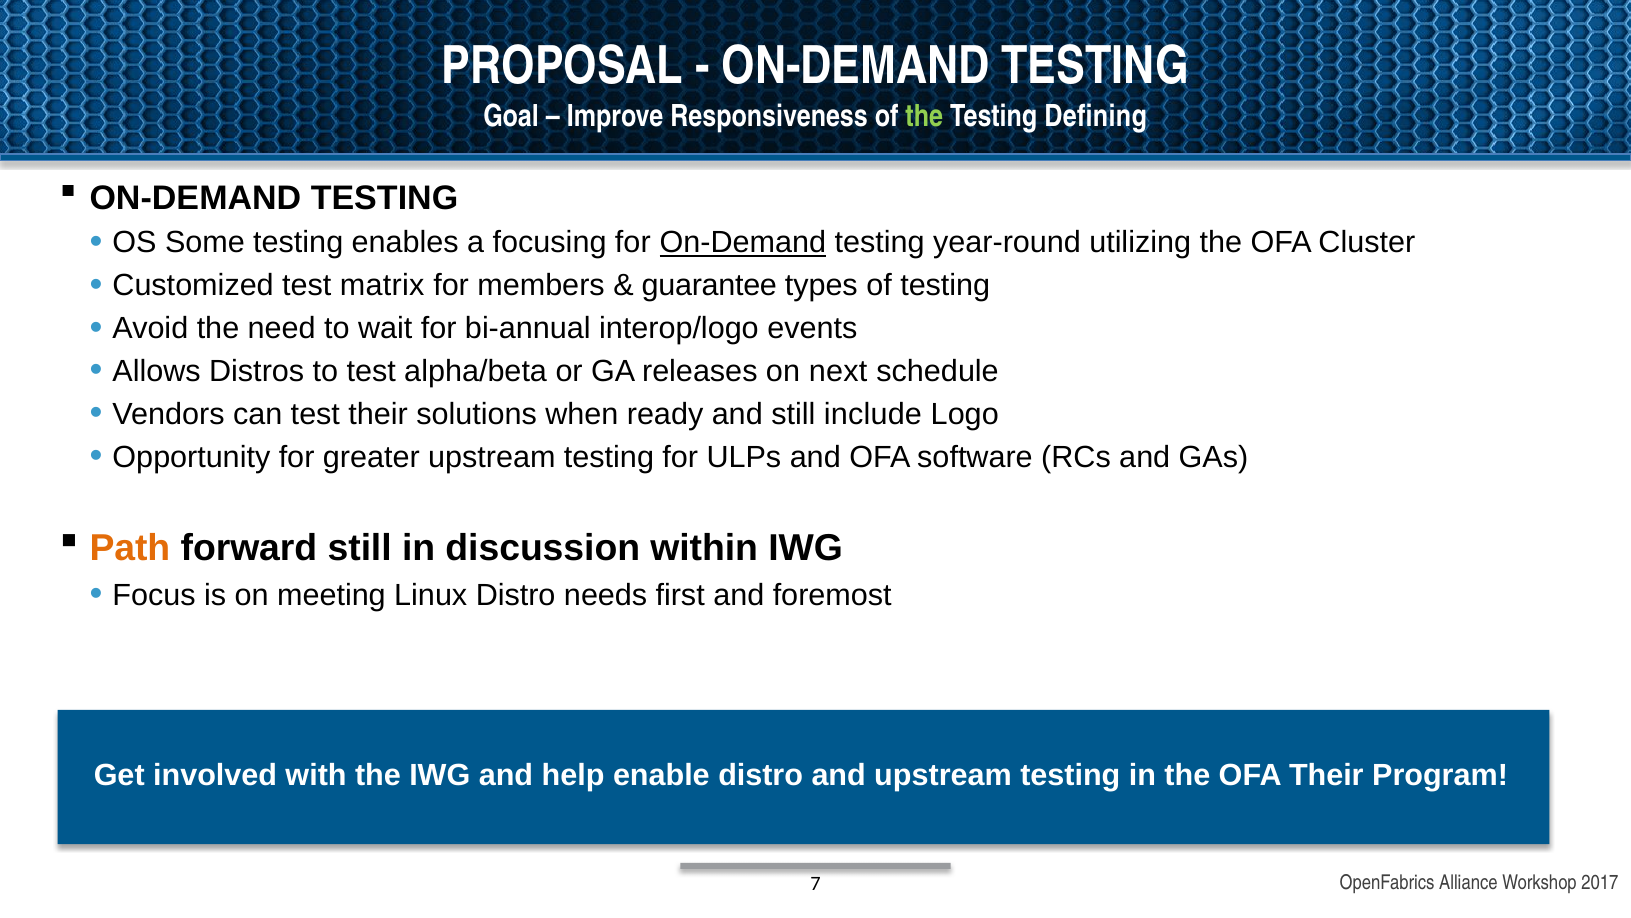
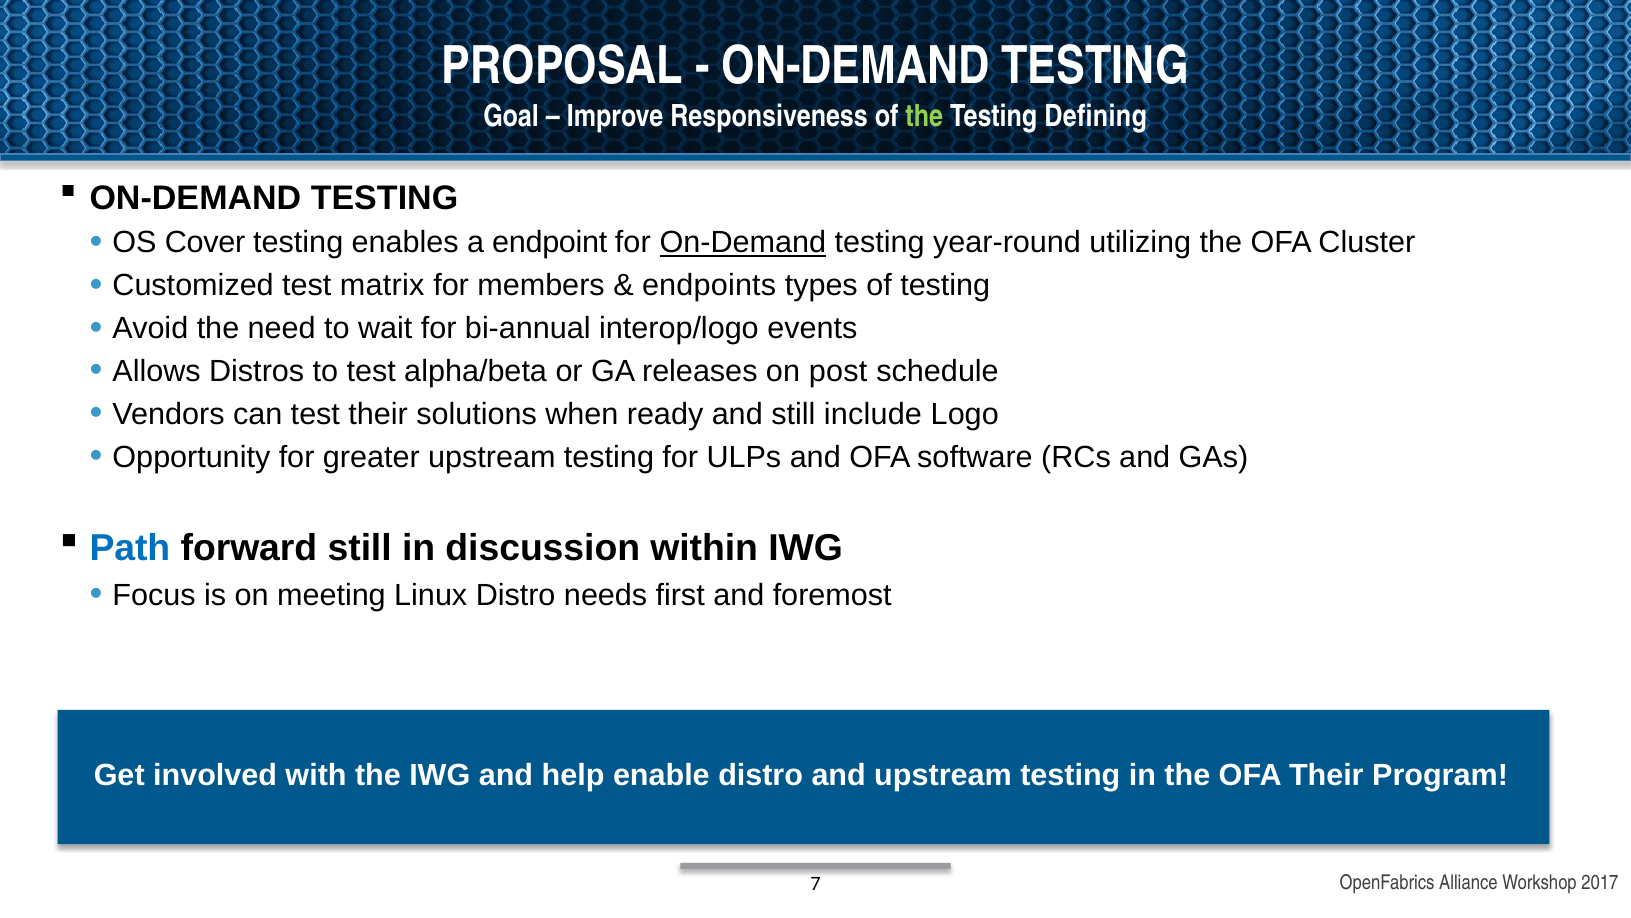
Some: Some -> Cover
focusing: focusing -> endpoint
guarantee: guarantee -> endpoints
next: next -> post
Path colour: orange -> blue
